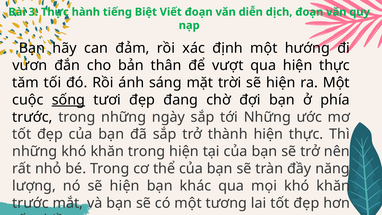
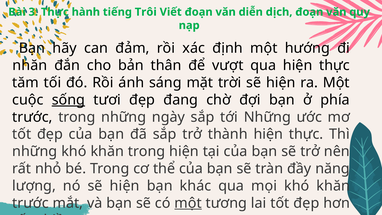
Biệt: Biệt -> Trôi
vươn: vươn -> nhăn
một at (188, 203) underline: none -> present
